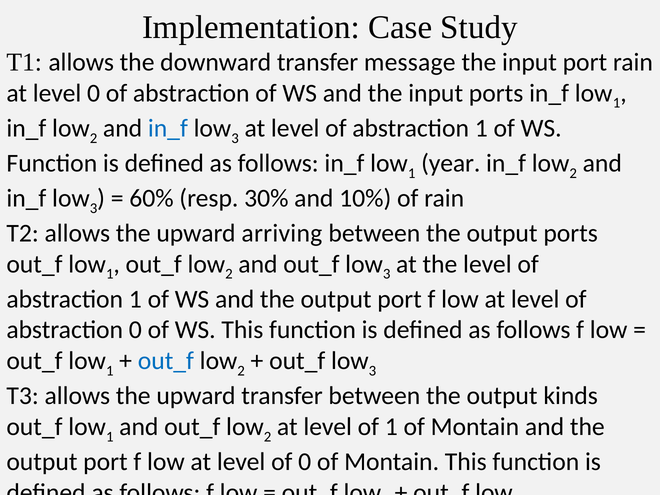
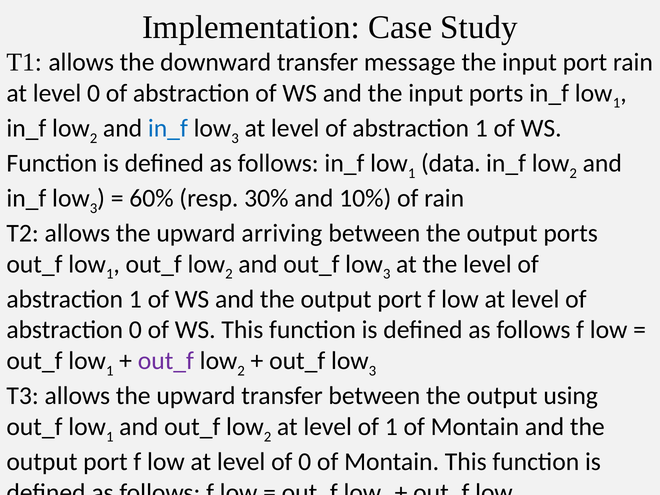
year: year -> data
out_f at (166, 361) colour: blue -> purple
kinds: kinds -> using
